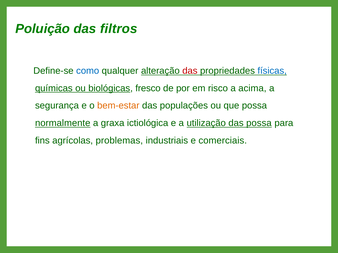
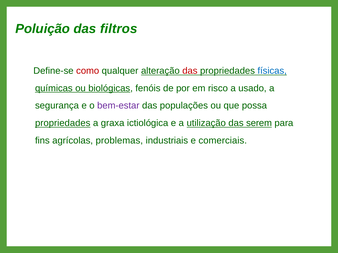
como colour: blue -> red
fresco: fresco -> fenóis
acima: acima -> usado
bem-estar colour: orange -> purple
normalmente at (63, 123): normalmente -> propriedades
das possa: possa -> serem
